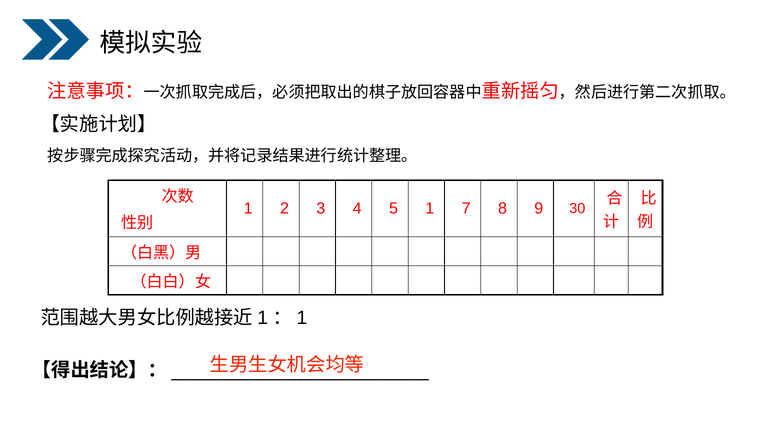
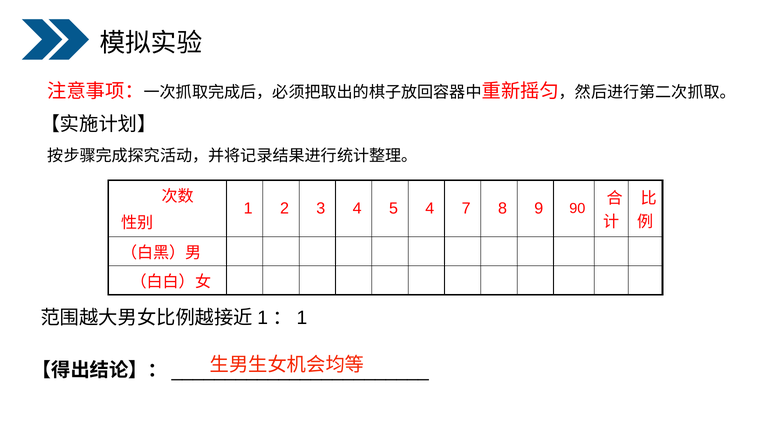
5 1: 1 -> 4
30: 30 -> 90
